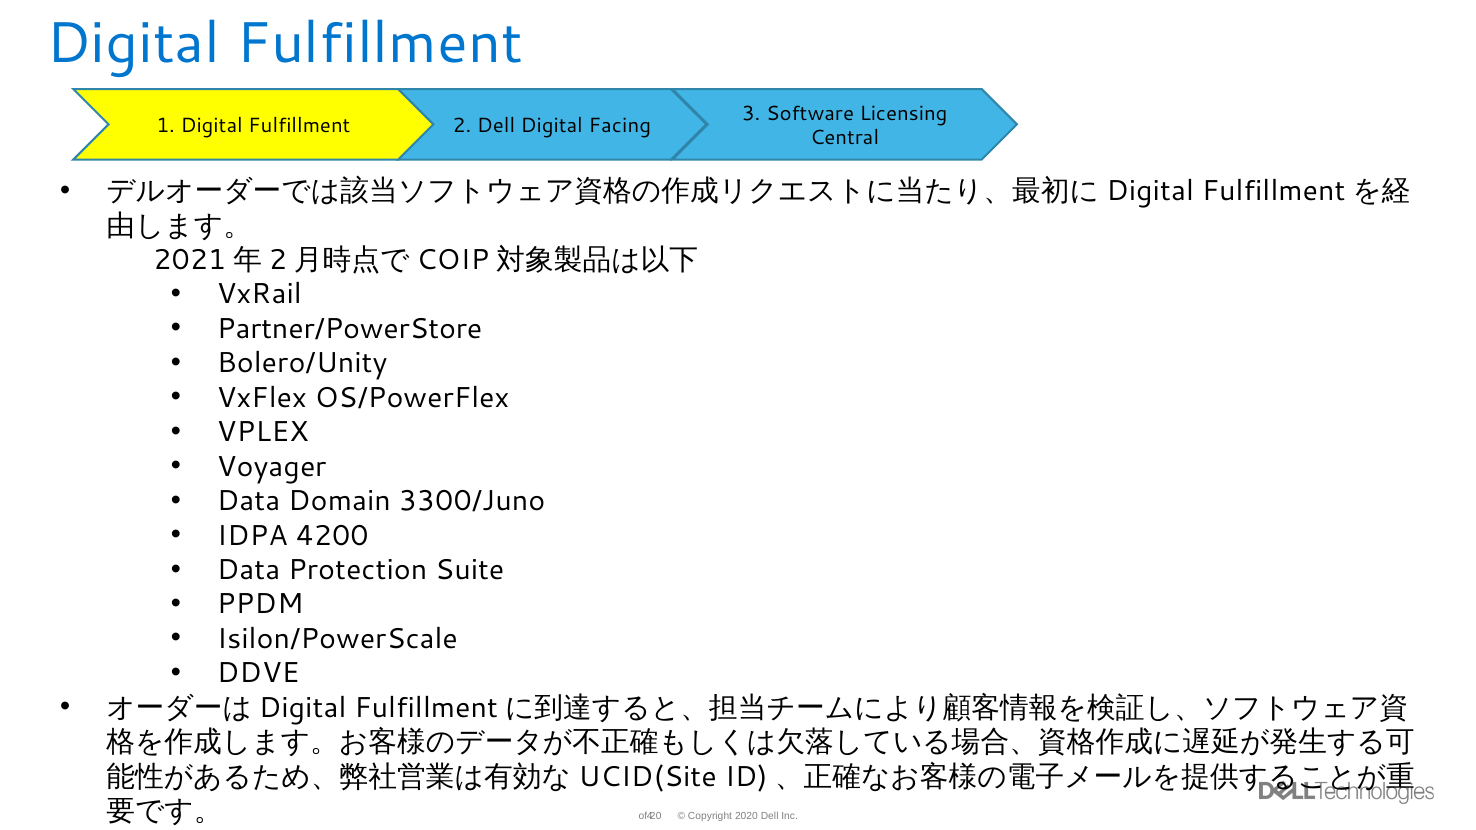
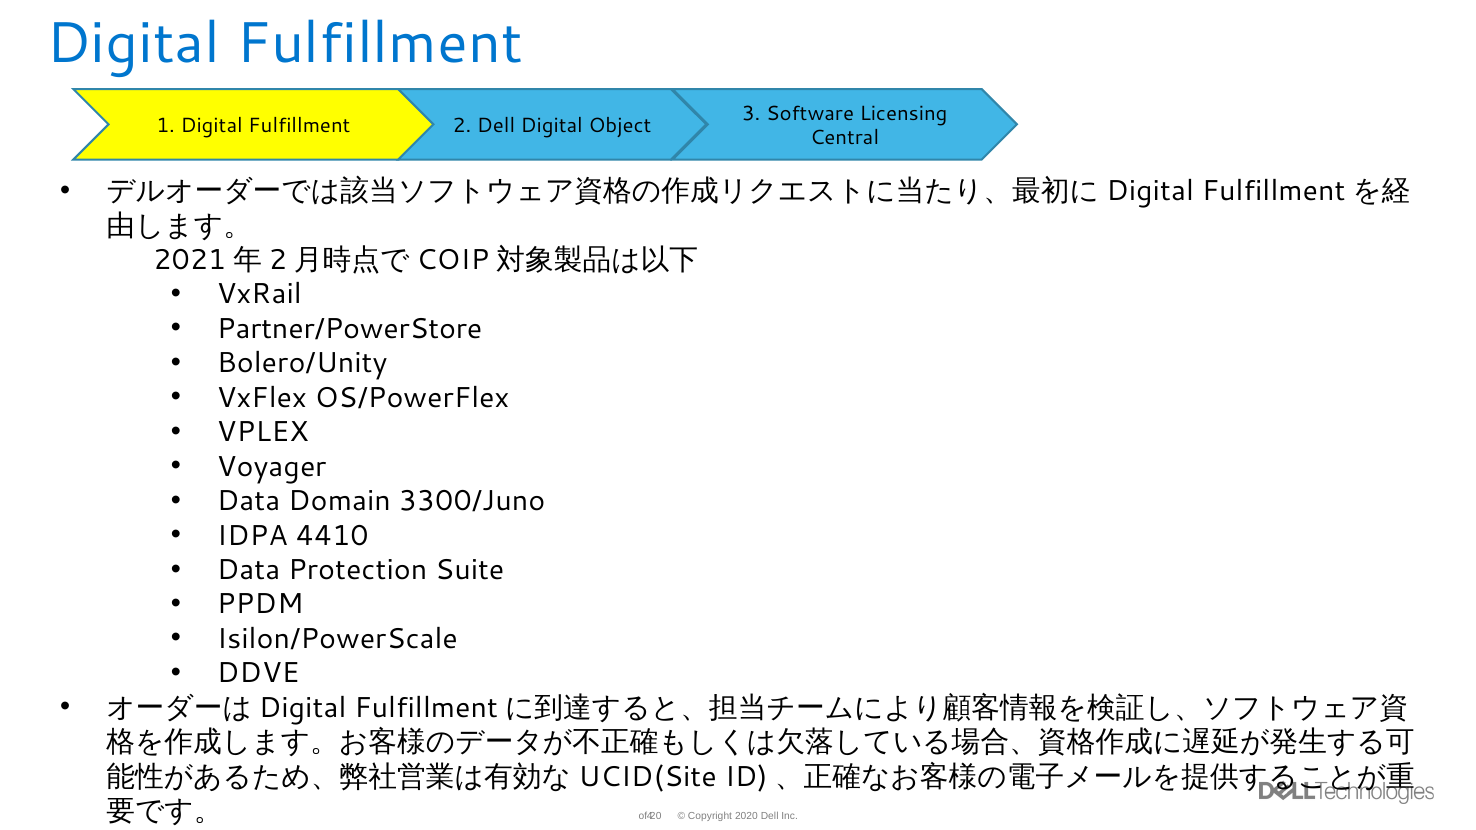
Facing: Facing -> Object
4200: 4200 -> 4410
